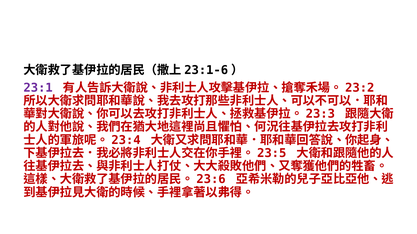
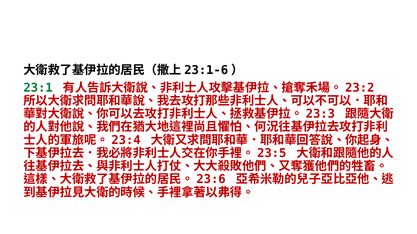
23:1 colour: purple -> green
